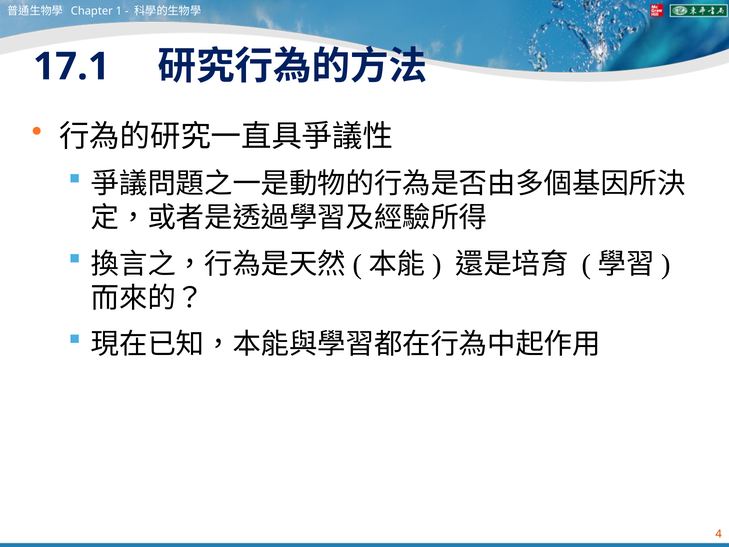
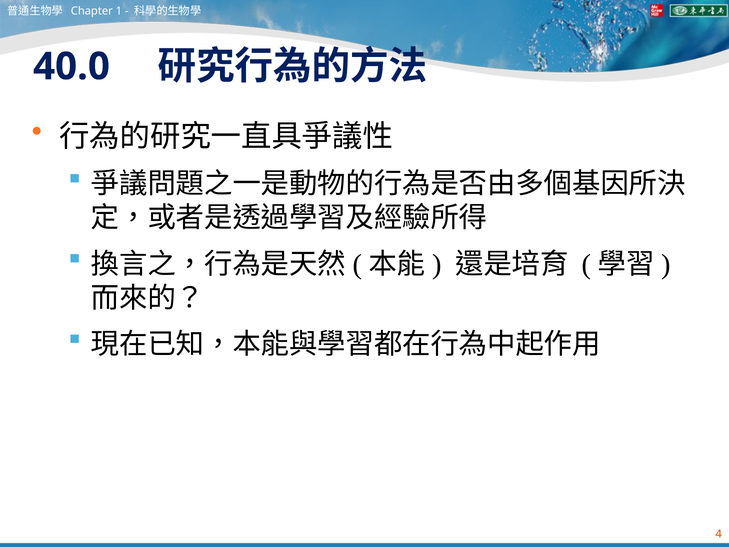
17.1: 17.1 -> 40.0
